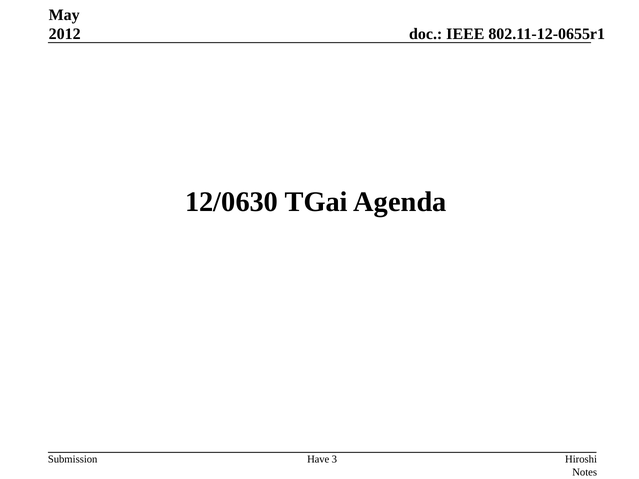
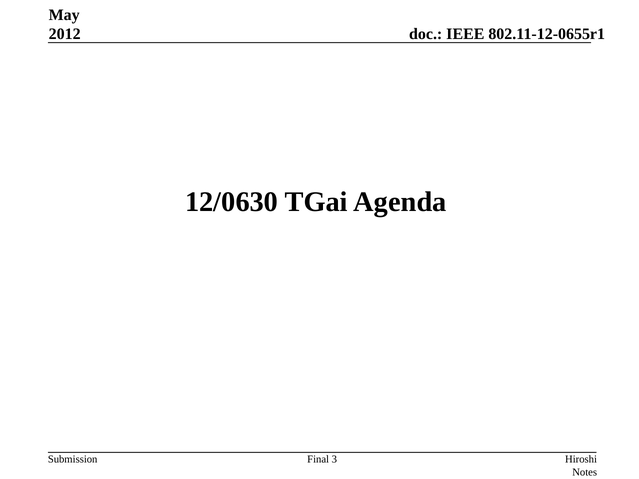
Have: Have -> Final
